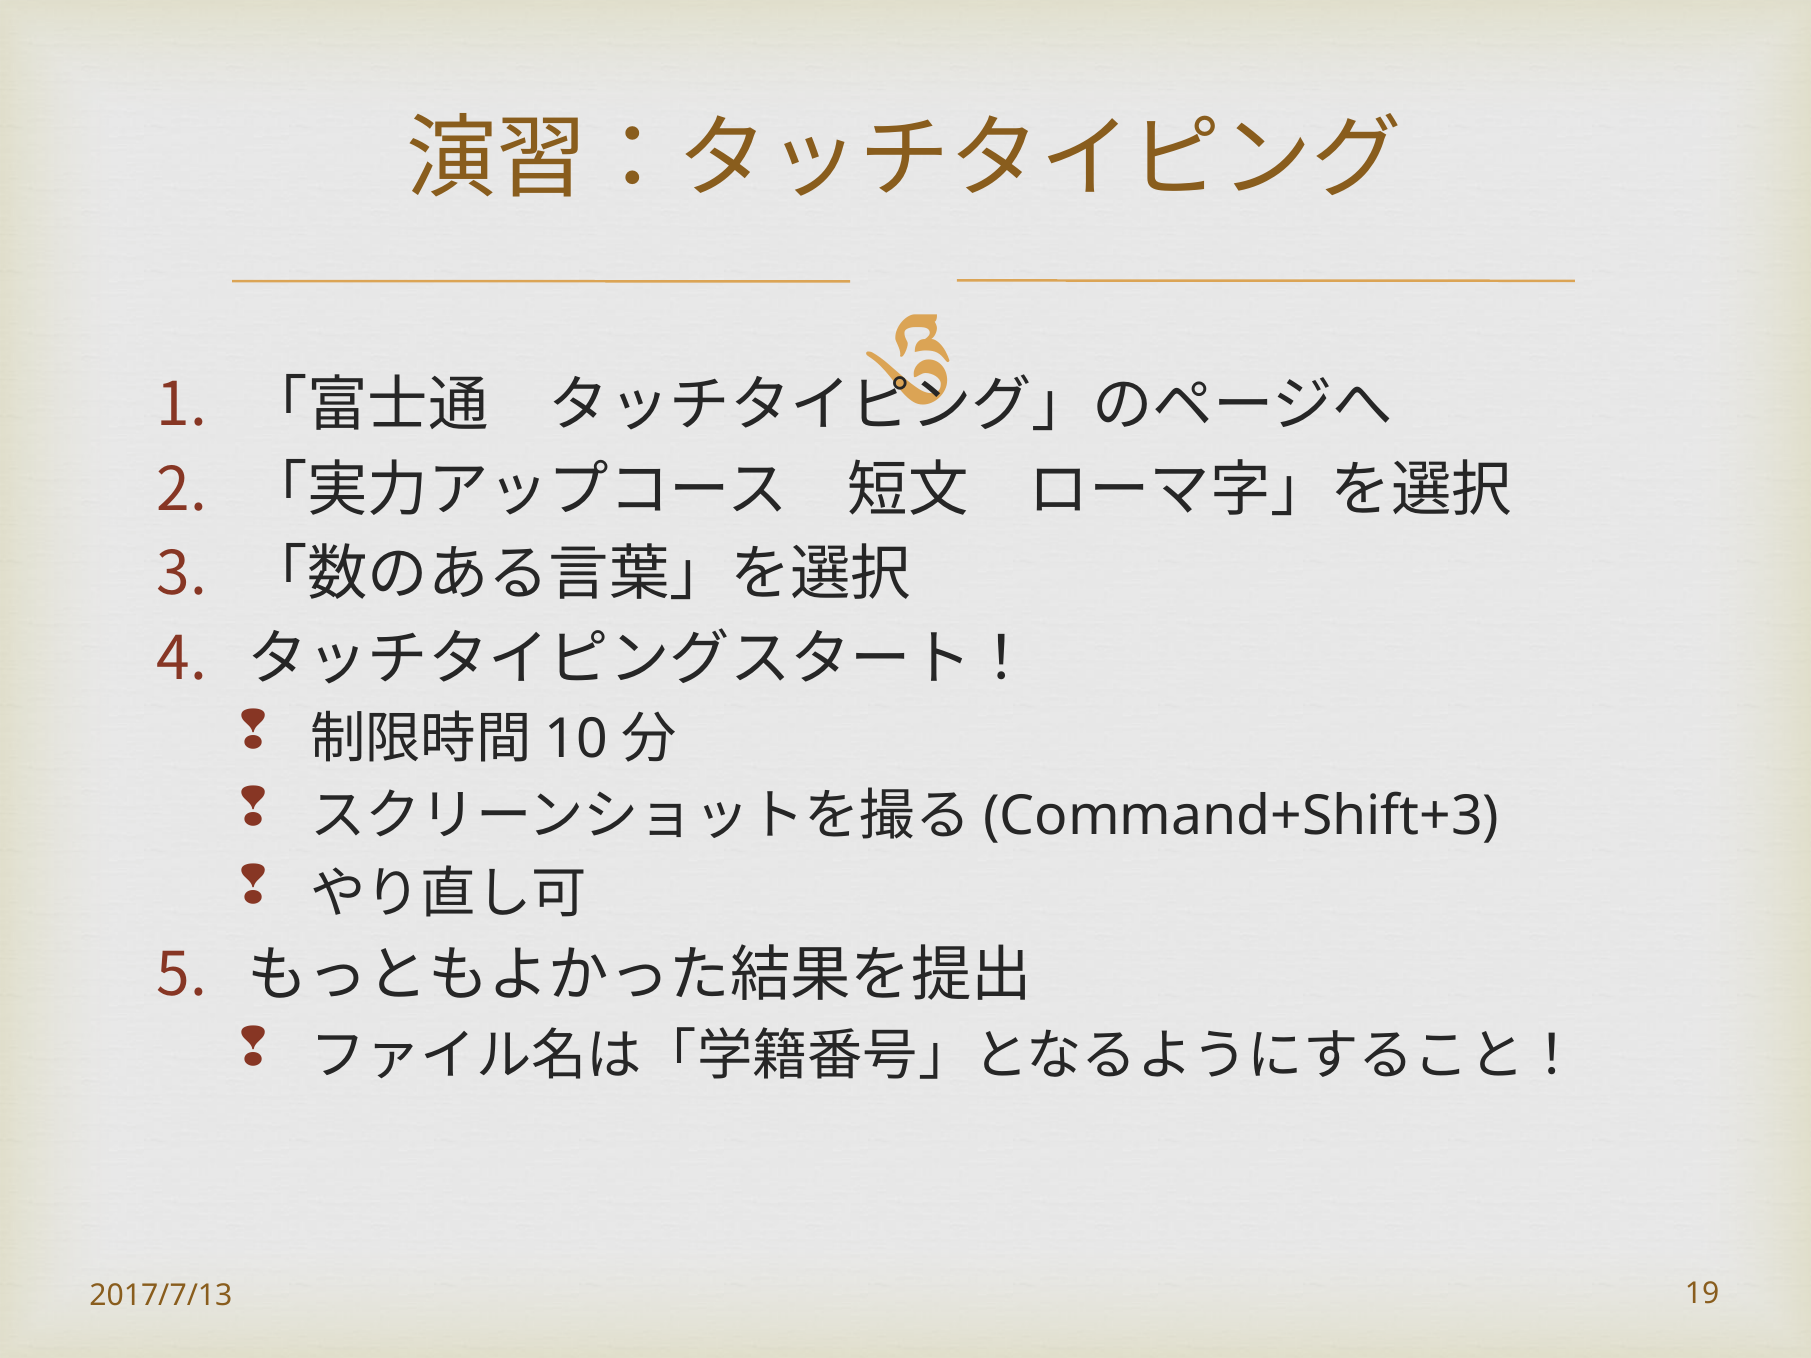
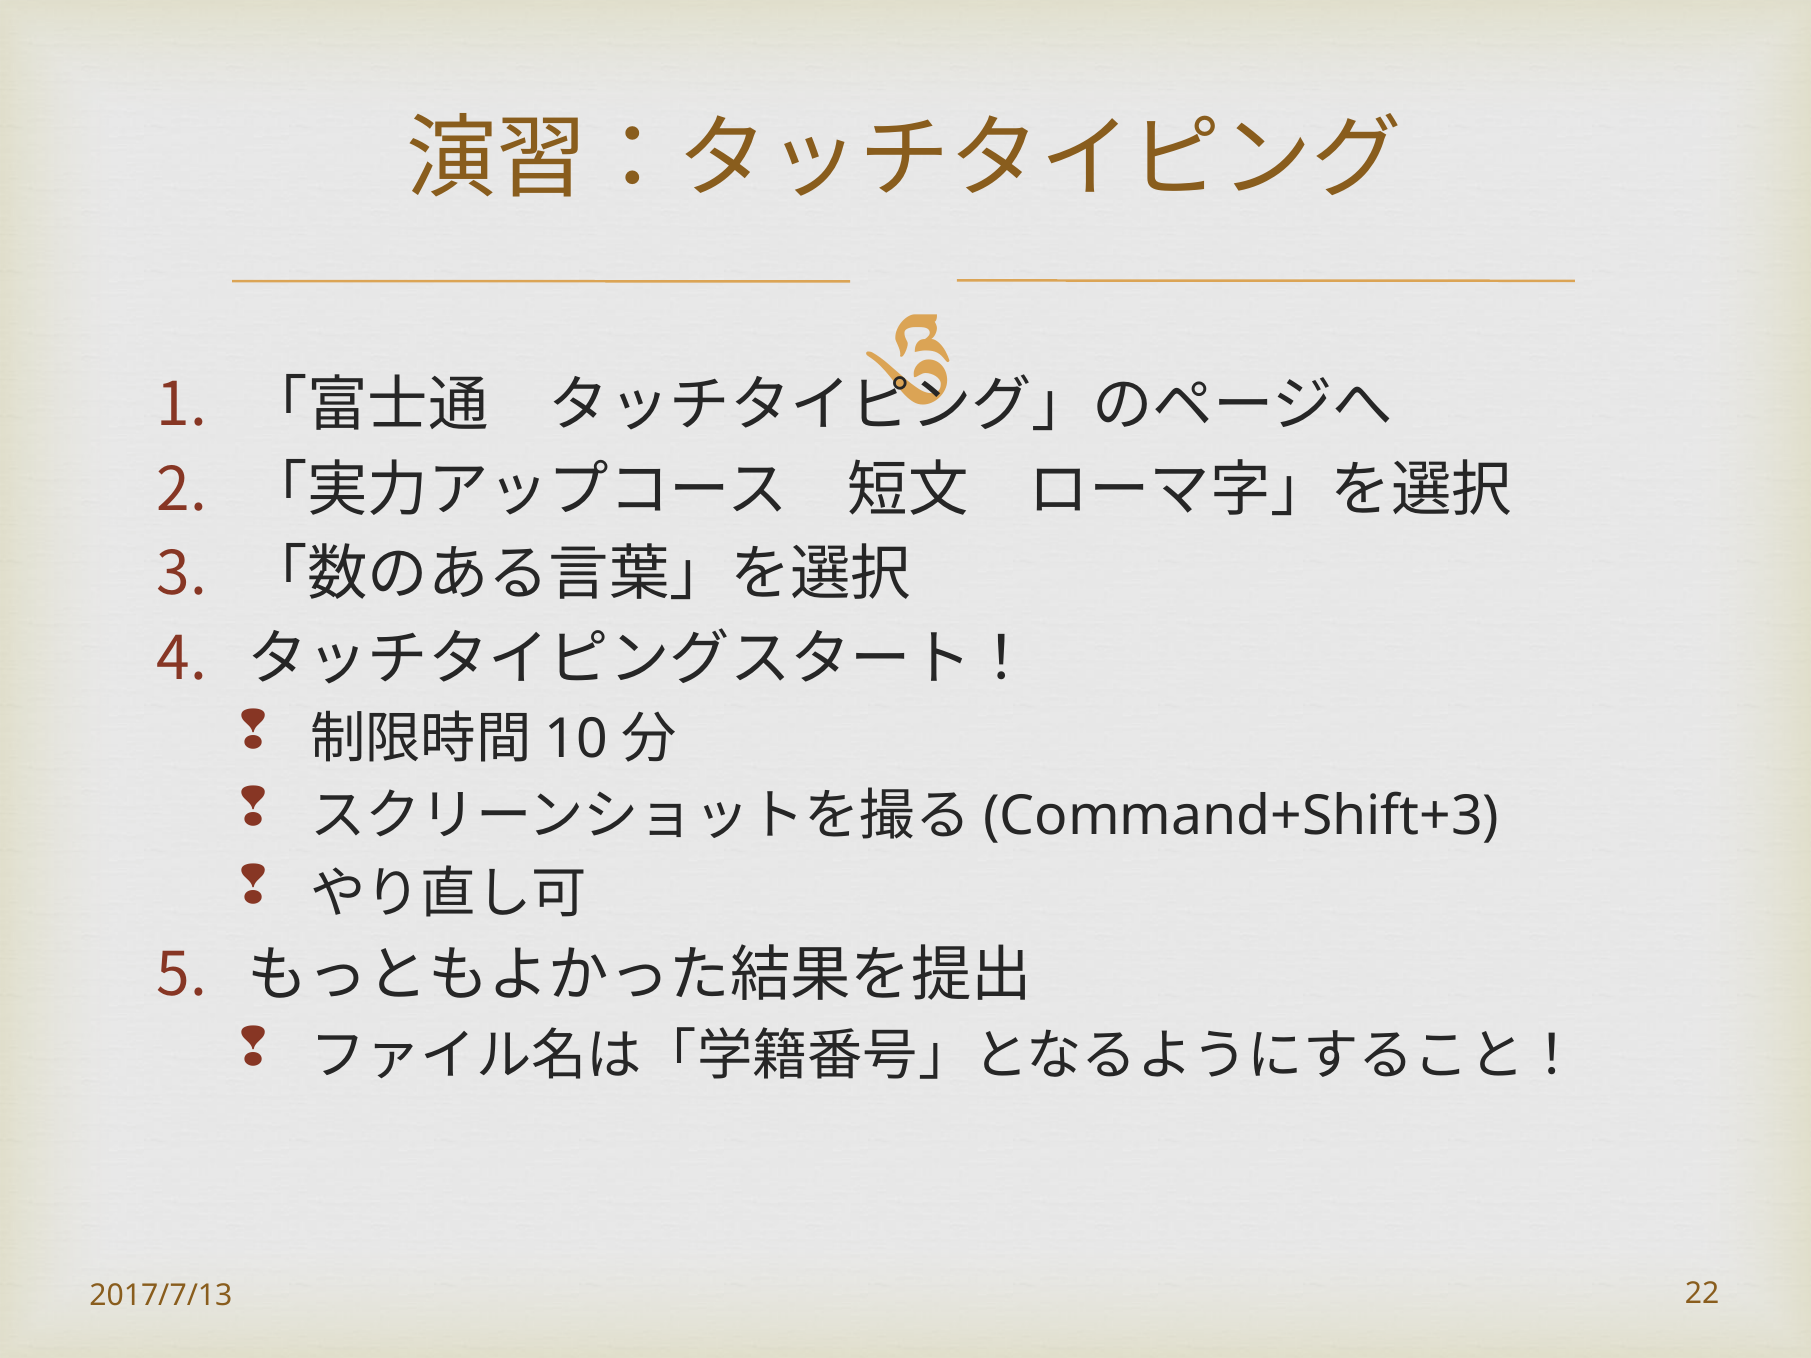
19: 19 -> 22
